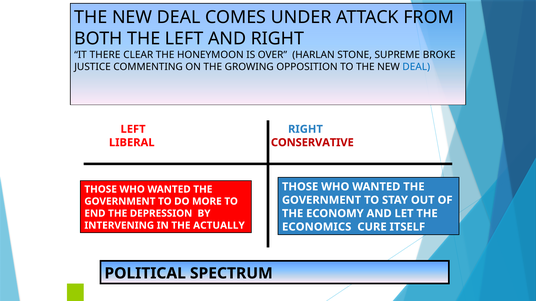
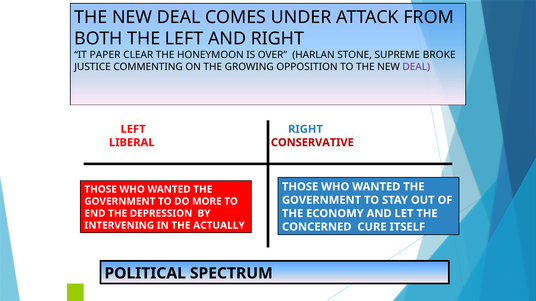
THERE: THERE -> PAPER
DEAL at (416, 67) colour: blue -> purple
ECONOMICS: ECONOMICS -> CONCERNED
